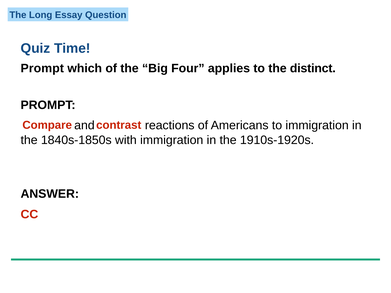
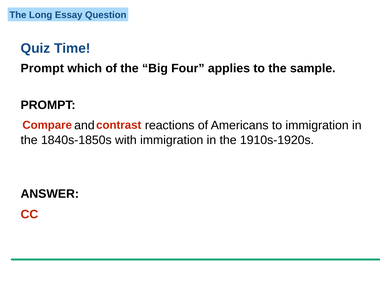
distinct: distinct -> sample
